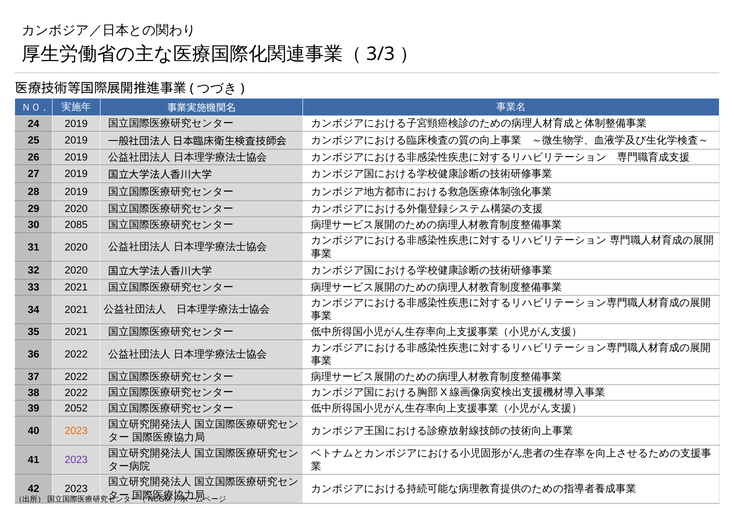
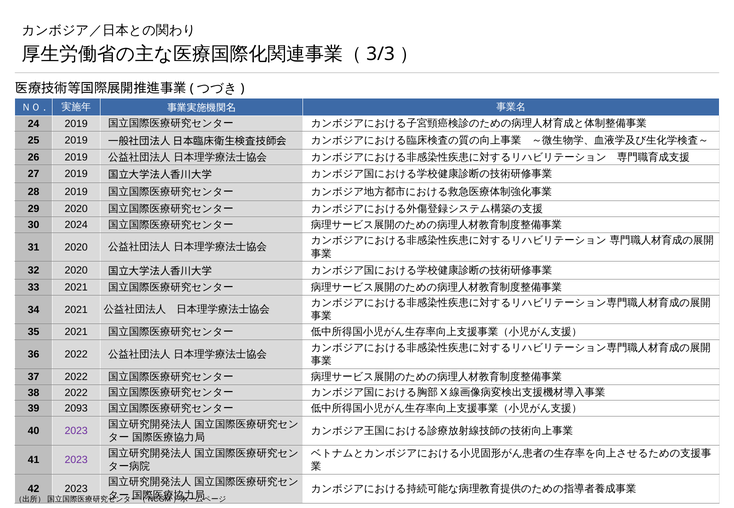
2085: 2085 -> 2024
2052: 2052 -> 2093
2023 at (76, 431) colour: orange -> purple
